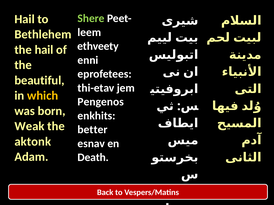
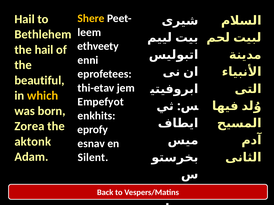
Shere colour: light green -> yellow
Pengenos: Pengenos -> Empefyot
Weak: Weak -> Zorea
better: better -> eprofy
Death: Death -> Silent
